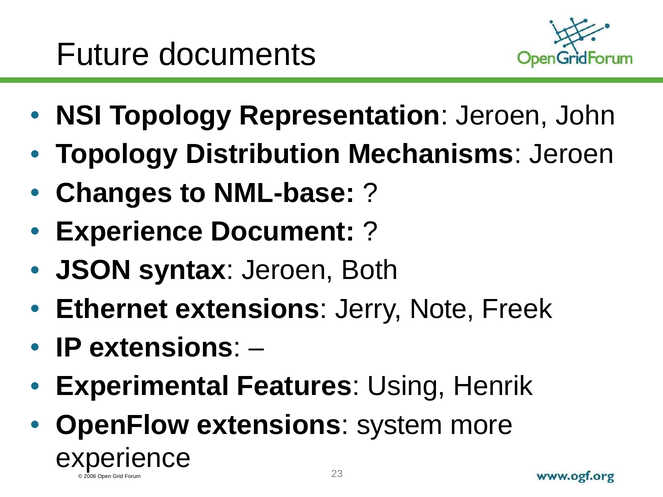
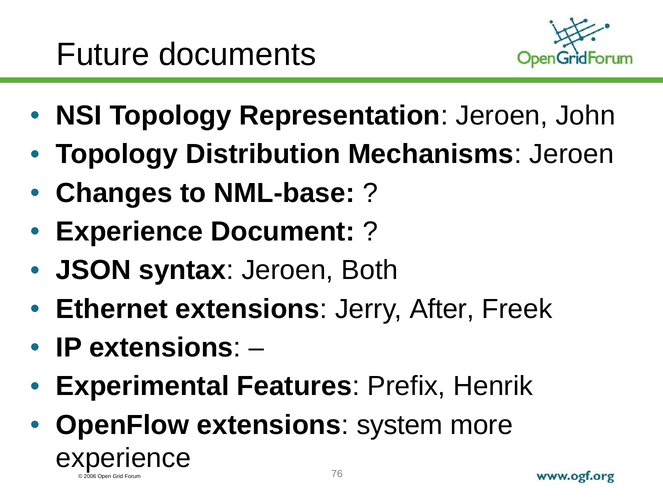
Note: Note -> After
Using: Using -> Prefix
23: 23 -> 76
